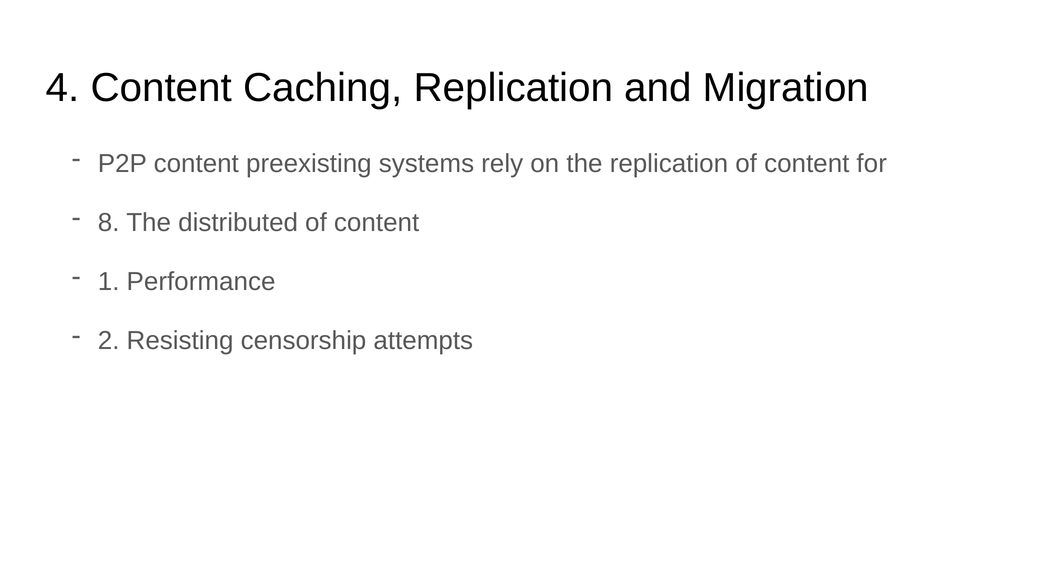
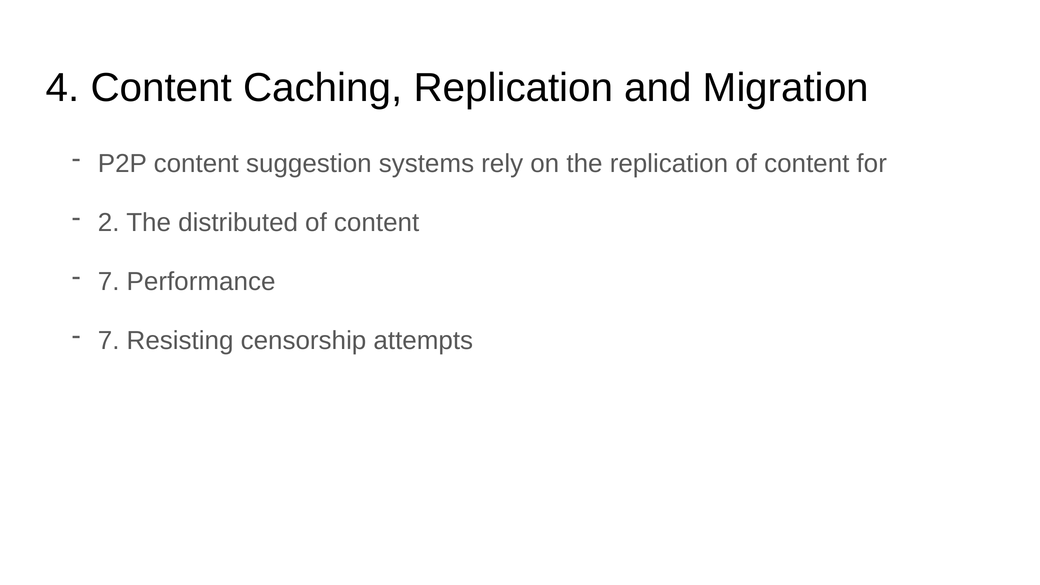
preexisting: preexisting -> suggestion
8: 8 -> 2
1 at (109, 281): 1 -> 7
2 at (109, 340): 2 -> 7
